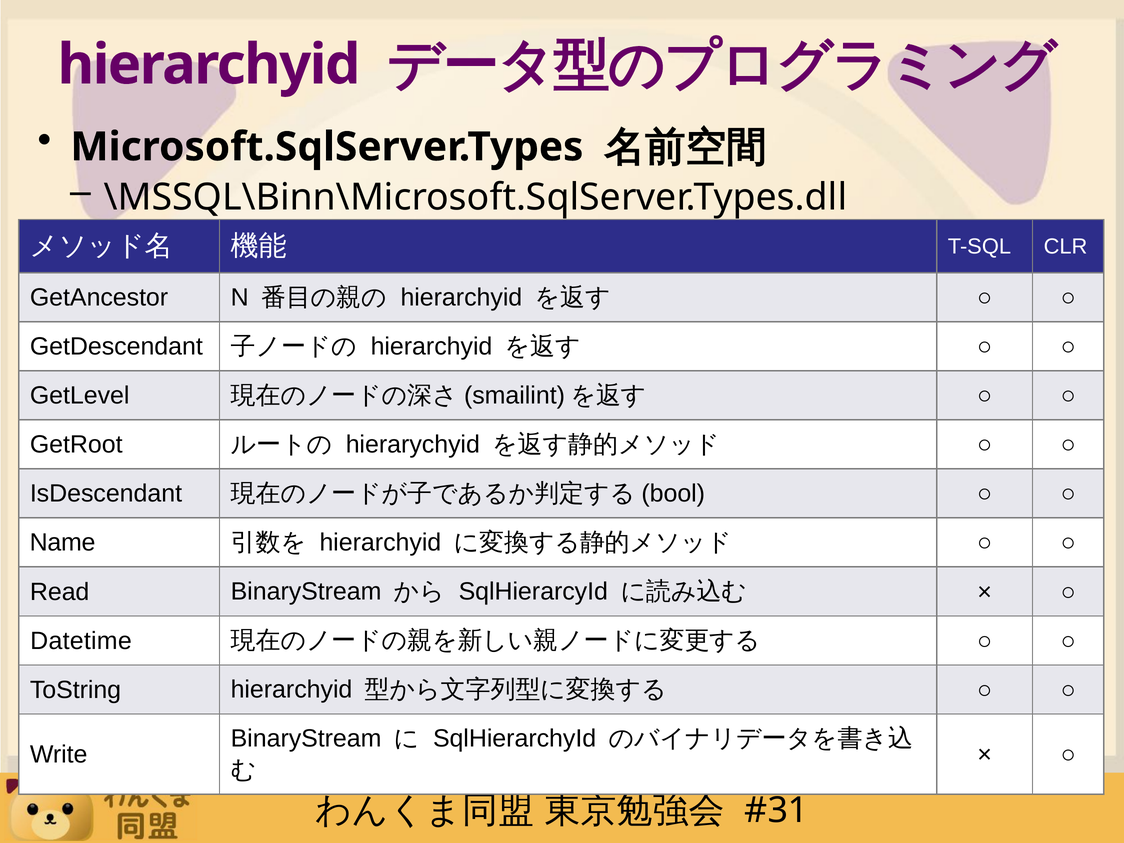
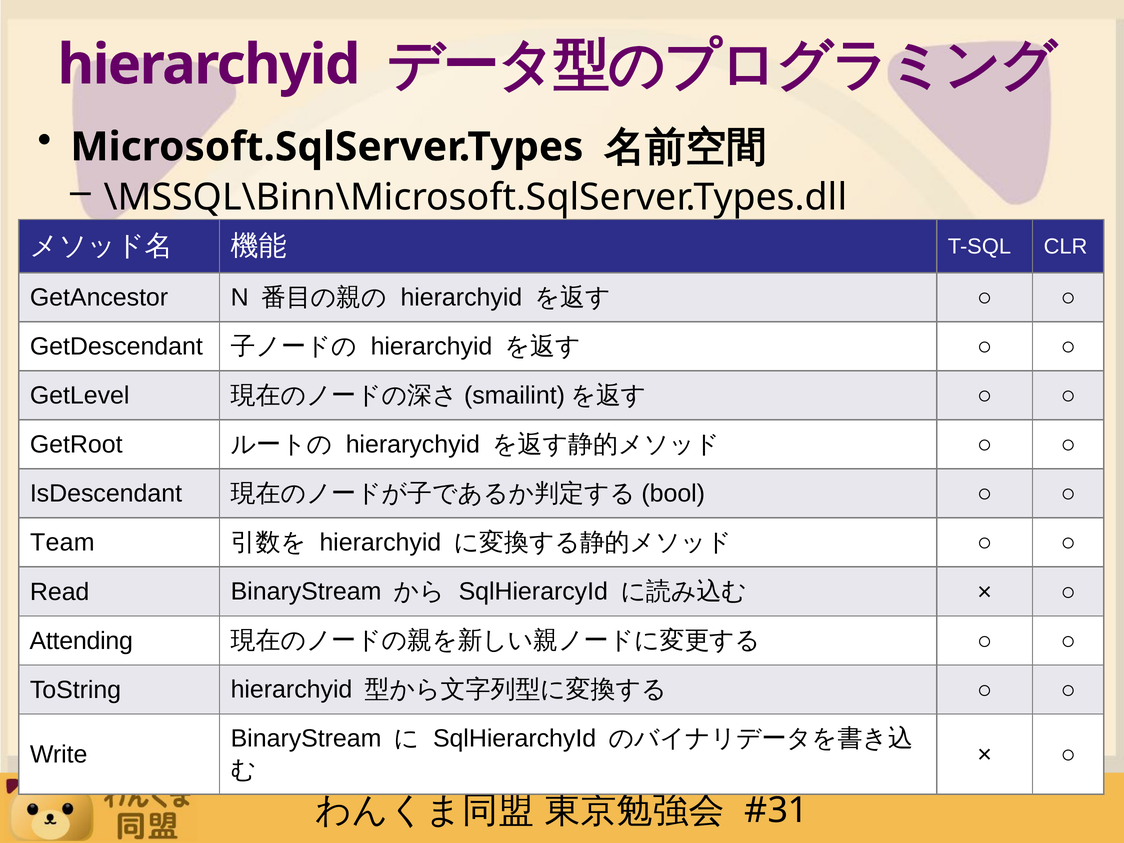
Name: Name -> Team
Datetime: Datetime -> Attending
